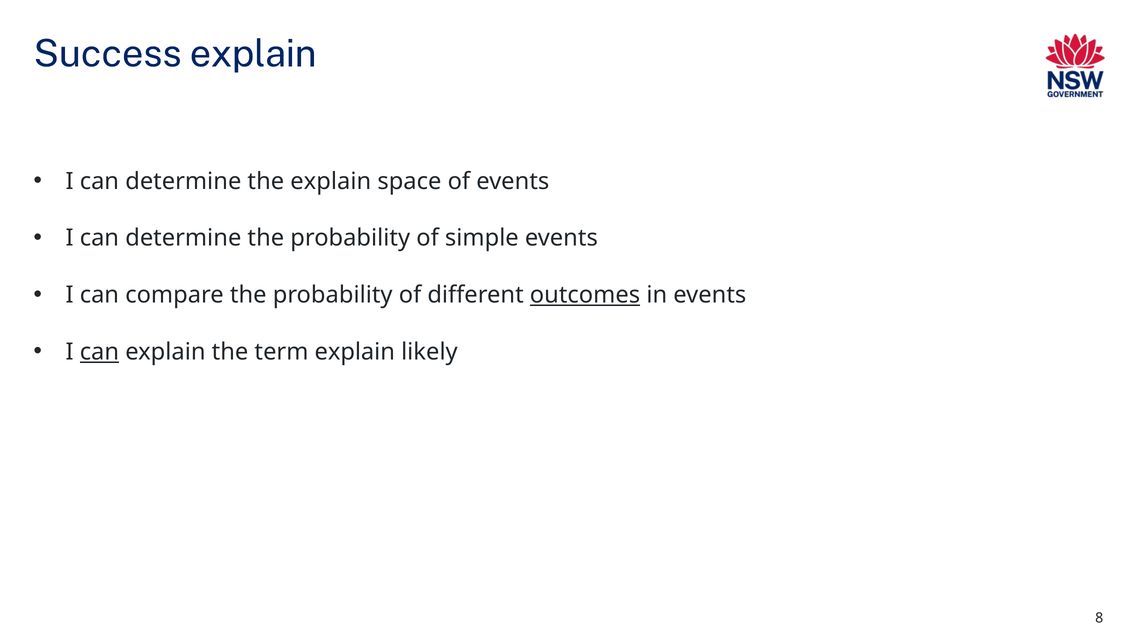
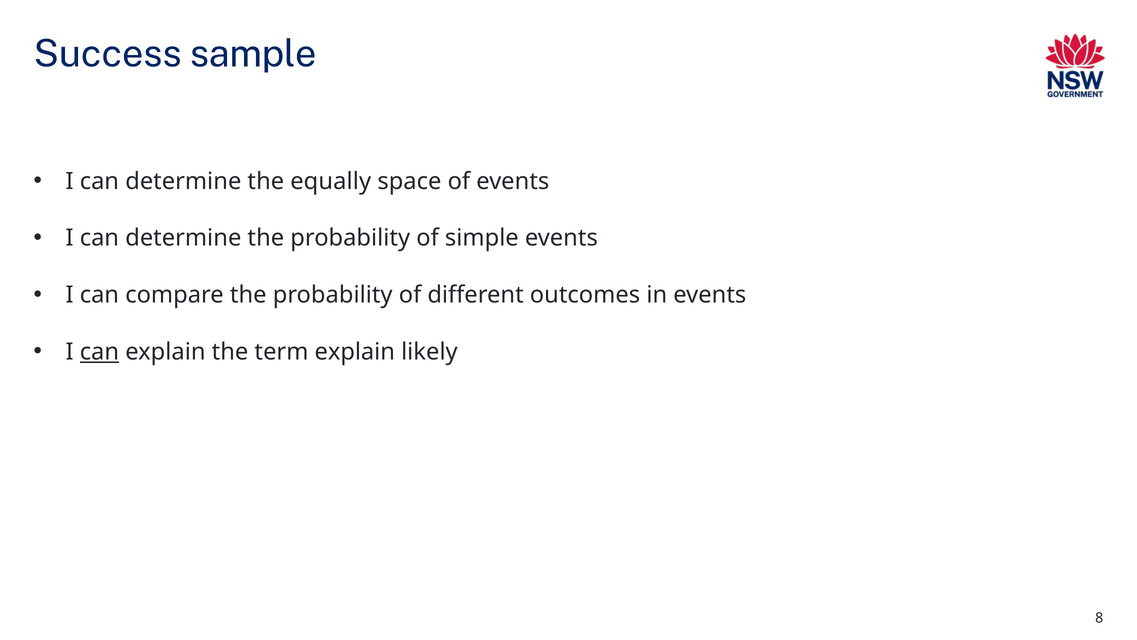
Success explain: explain -> sample
the explain: explain -> equally
outcomes underline: present -> none
